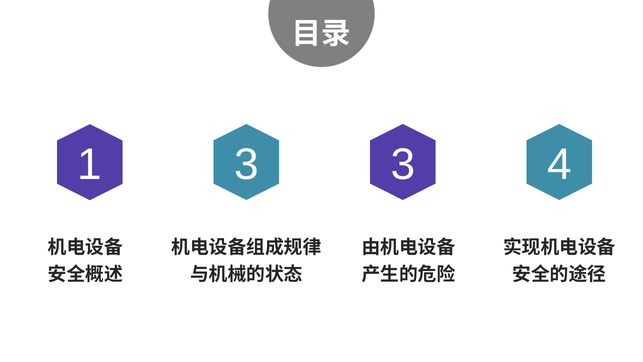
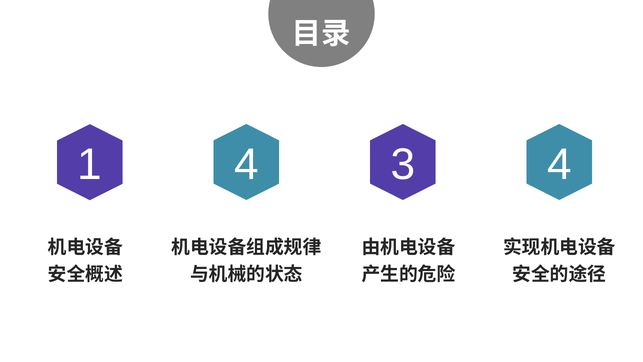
1 3: 3 -> 4
